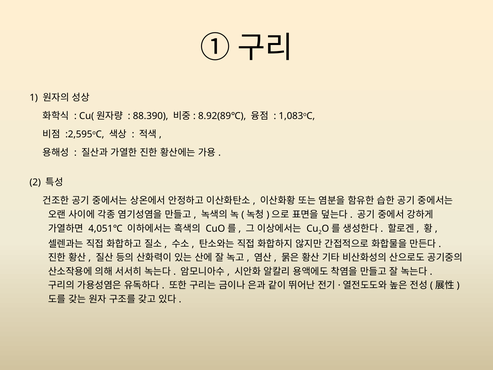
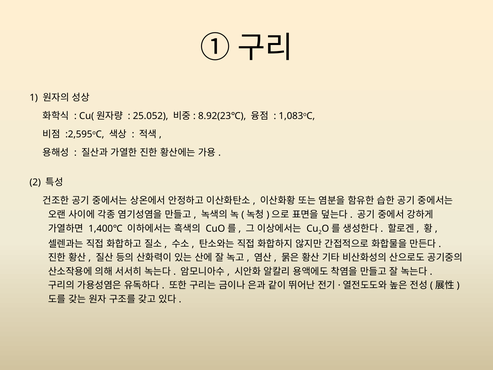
88.390: 88.390 -> 25.052
8.92(89℃: 8.92(89℃ -> 8.92(23℃
4,051℃: 4,051℃ -> 1,400℃
